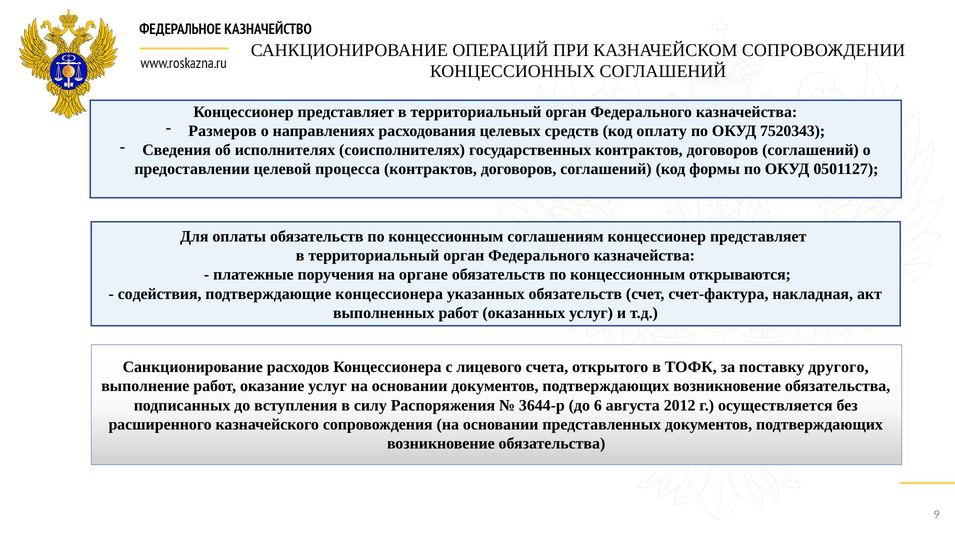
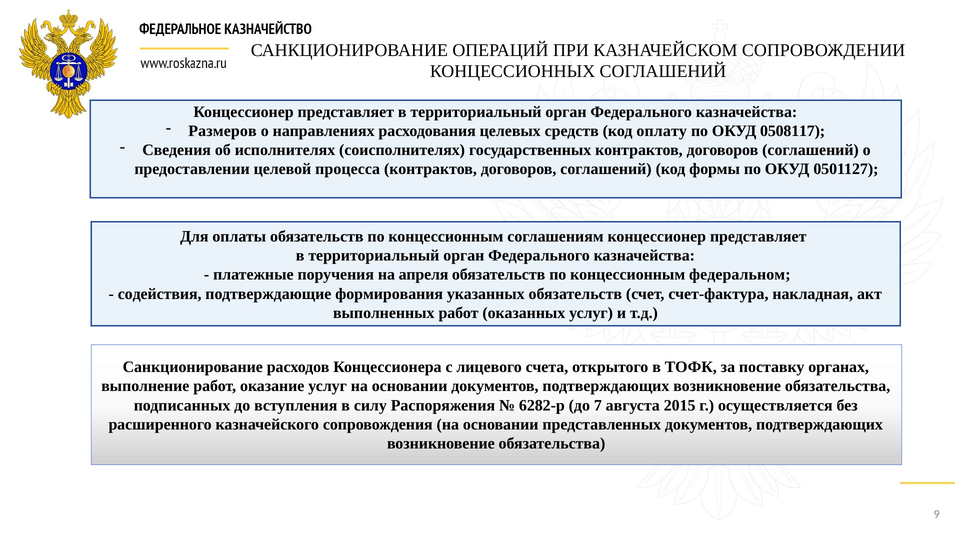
7520343: 7520343 -> 0508117
органе: органе -> апреля
открываются: открываются -> федеральном
подтверждающие концессионера: концессионера -> формирования
другого: другого -> органах
3644-р: 3644-р -> 6282-р
6: 6 -> 7
2012: 2012 -> 2015
